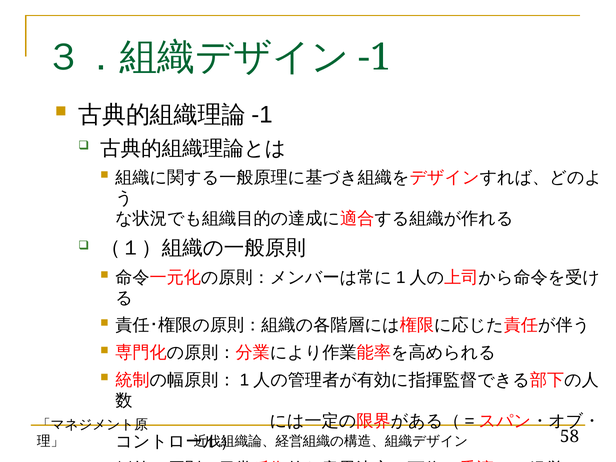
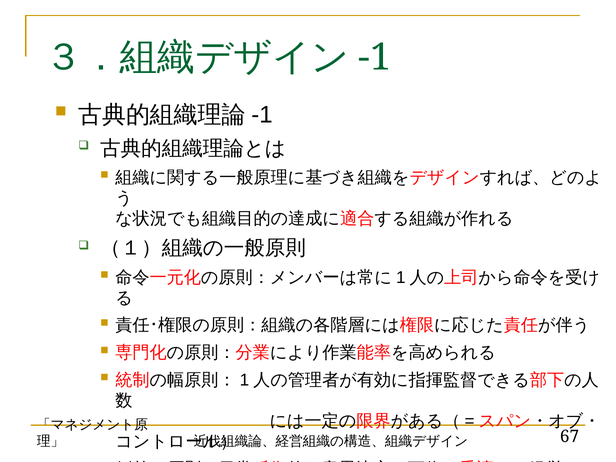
58: 58 -> 67
